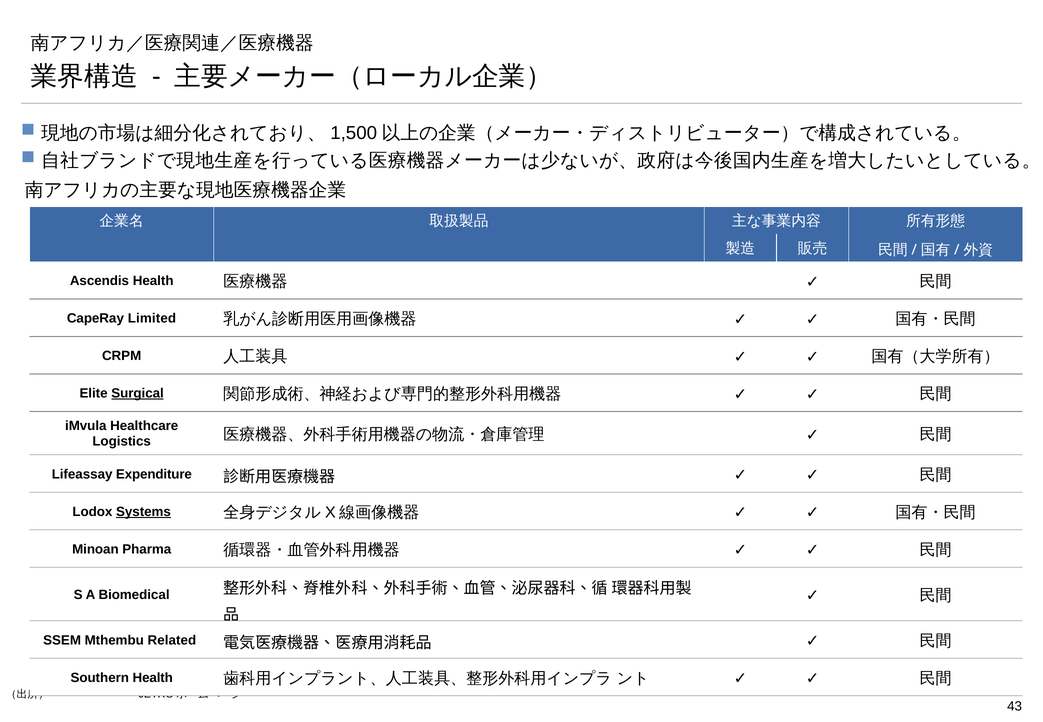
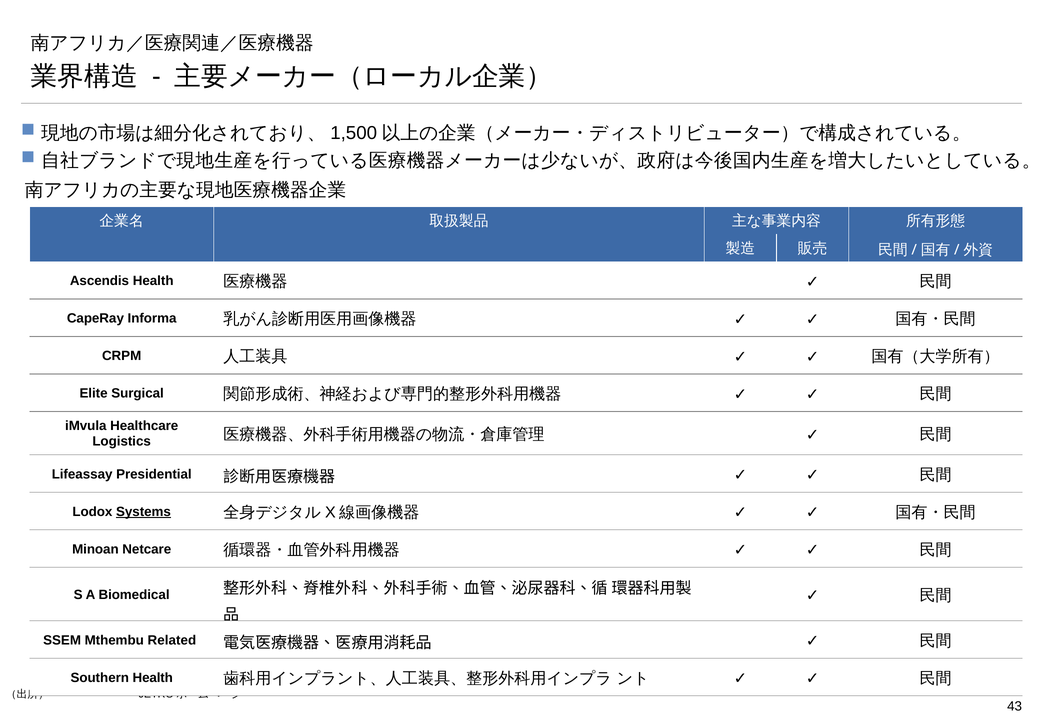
Limited: Limited -> Informa
Surgical underline: present -> none
Expenditure: Expenditure -> Presidential
Pharma: Pharma -> Netcare
